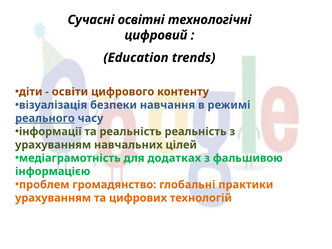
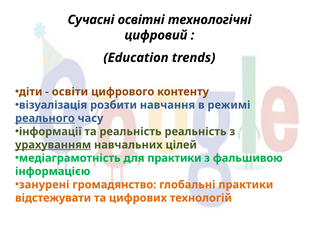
безпеки: безпеки -> розбити
урахуванням at (53, 145) underline: none -> present
для додатках: додатках -> практики
проблем: проблем -> занурені
урахуванням at (53, 198): урахуванням -> відстежувати
